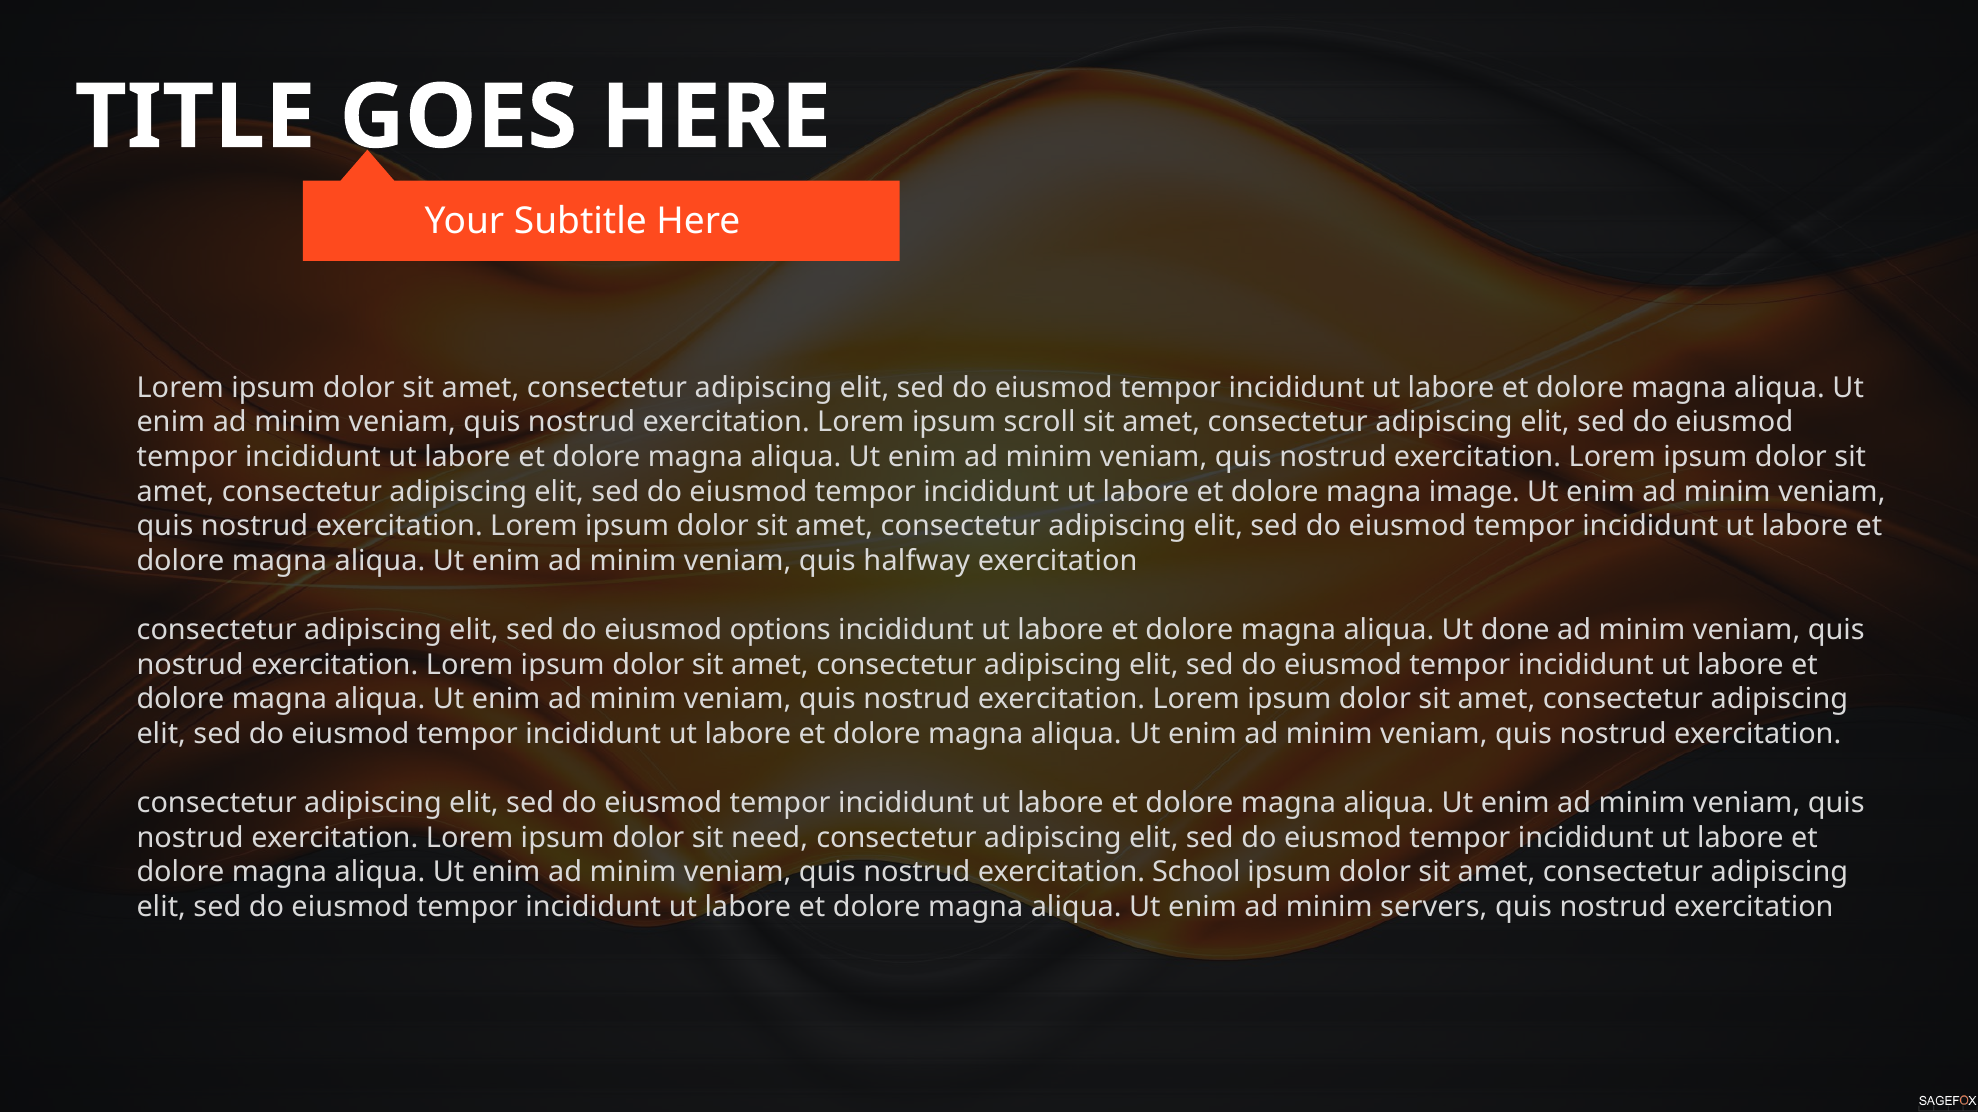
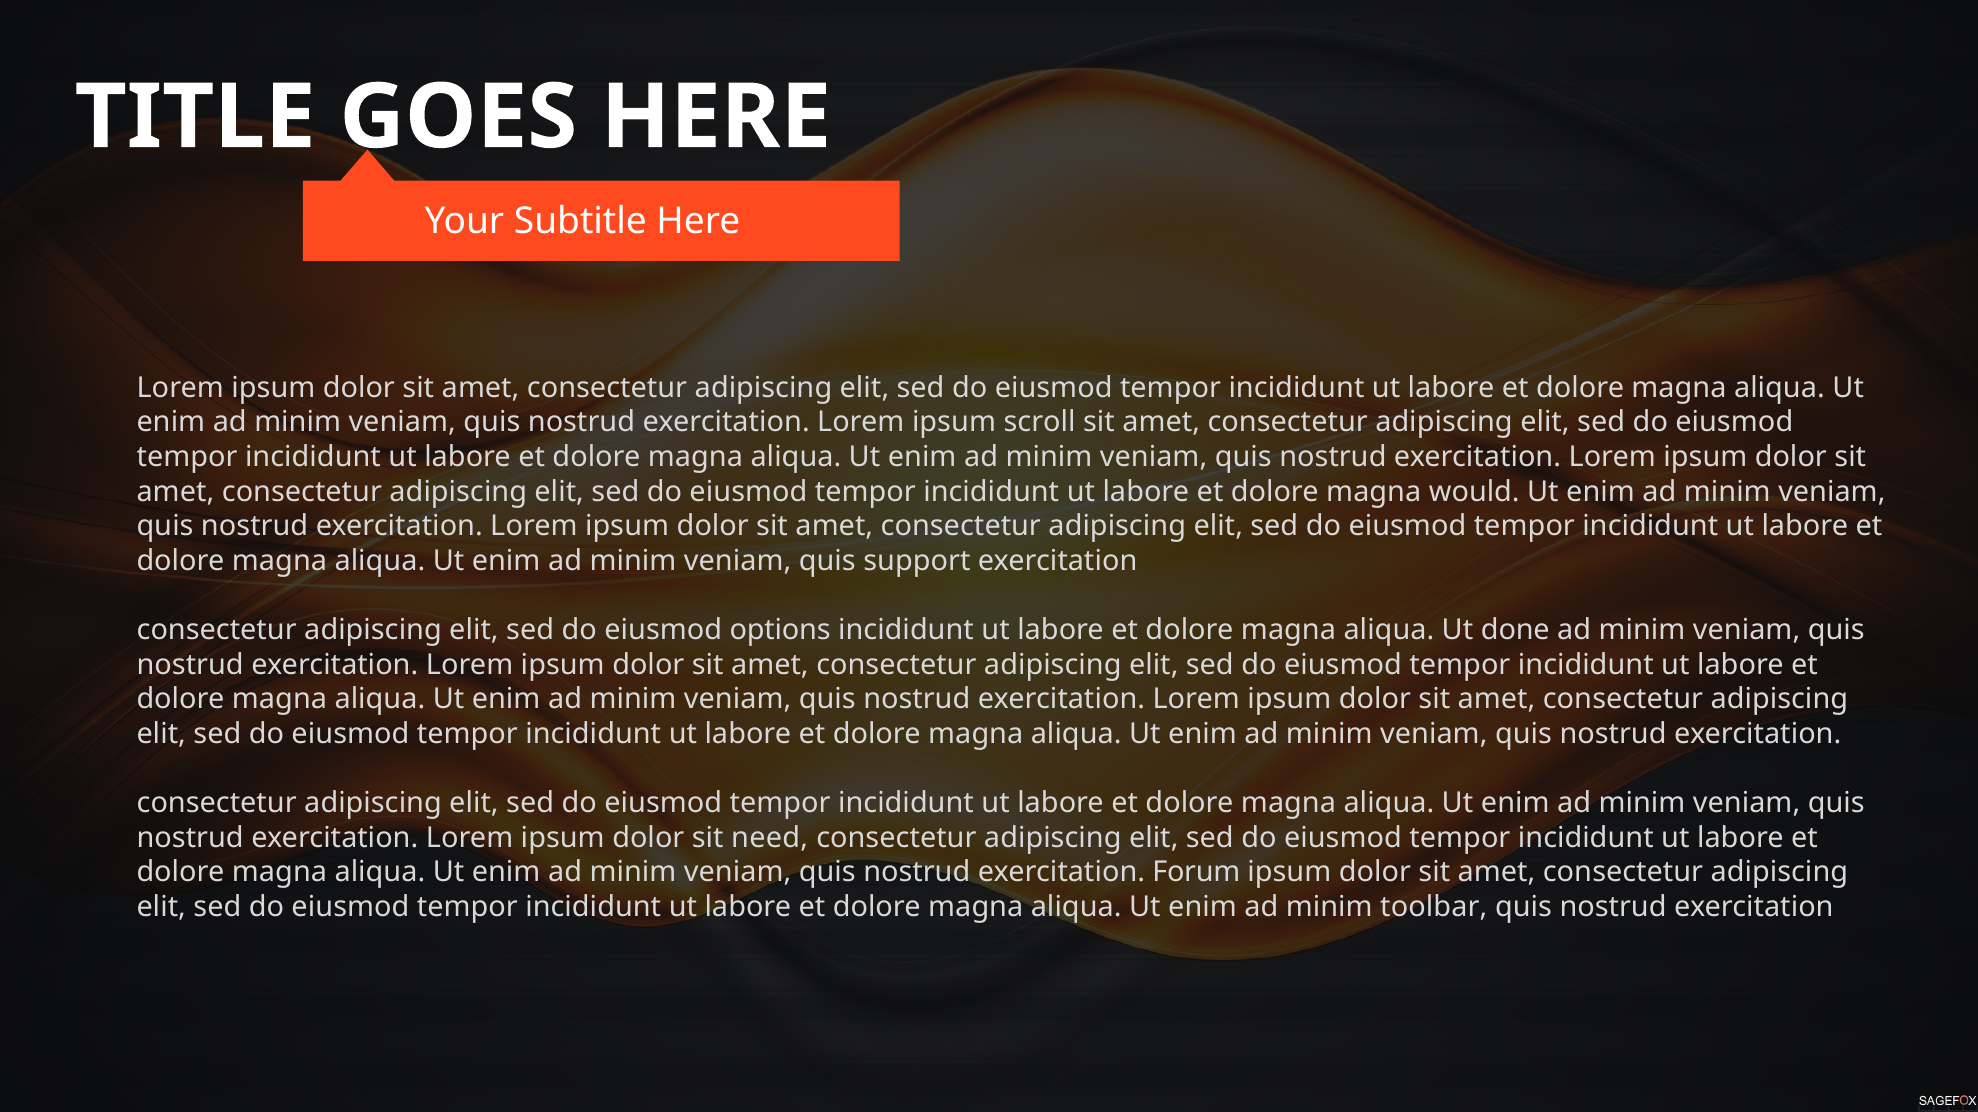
image: image -> would
halfway: halfway -> support
School: School -> Forum
servers: servers -> toolbar
